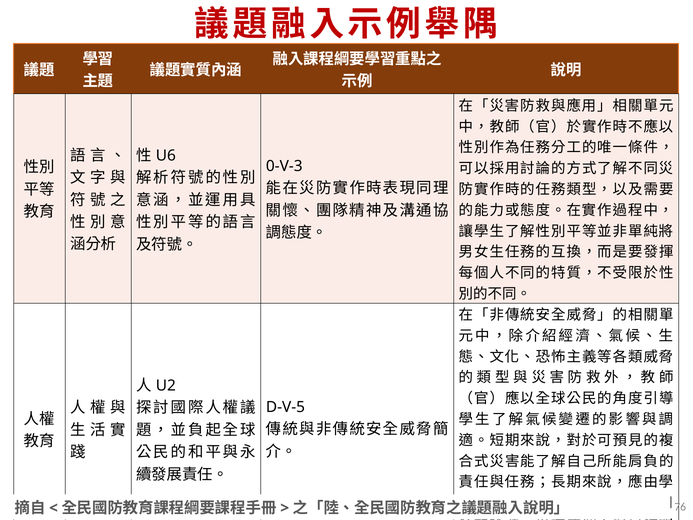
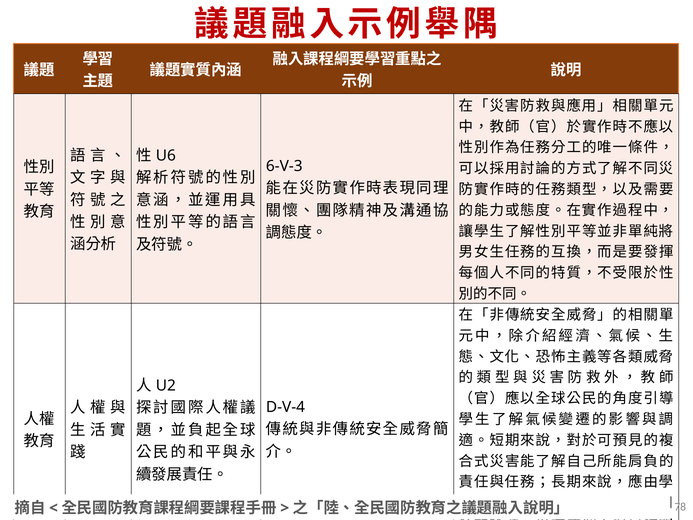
0-V-3: 0-V-3 -> 6-V-3
D-V-5: D-V-5 -> D-V-4
76: 76 -> 78
